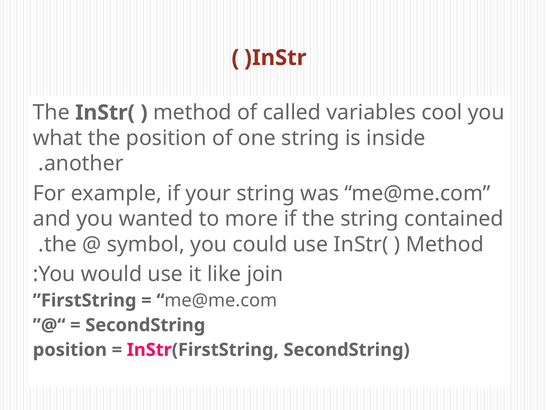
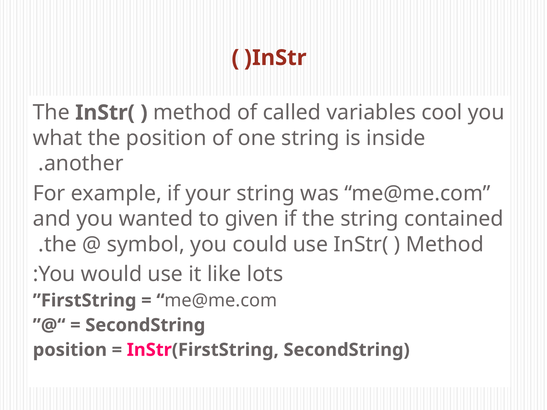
more: more -> given
join: join -> lots
